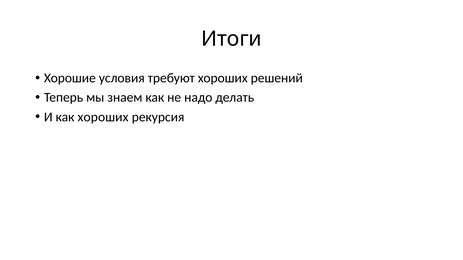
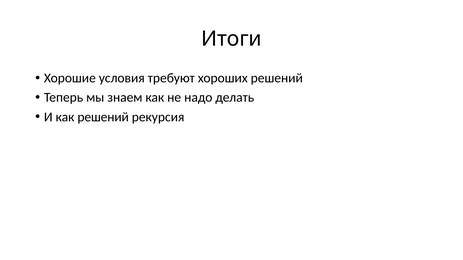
как хороших: хороших -> решений
